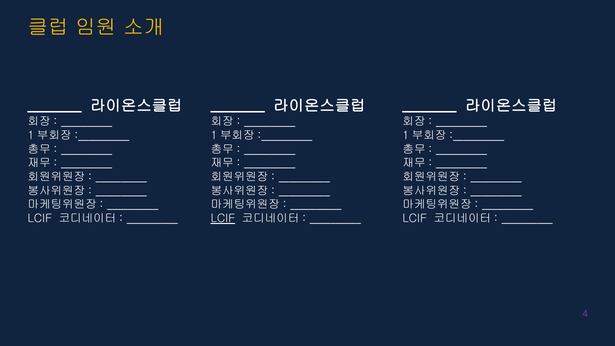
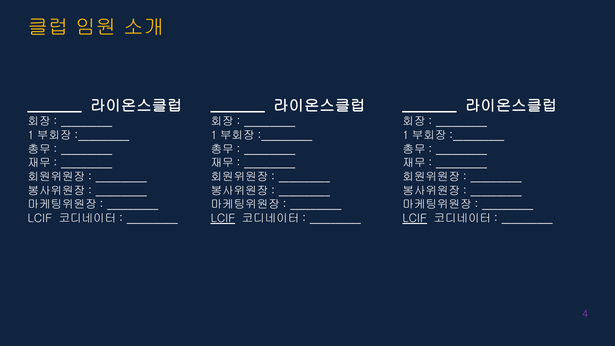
LCIF at (415, 218) underline: none -> present
